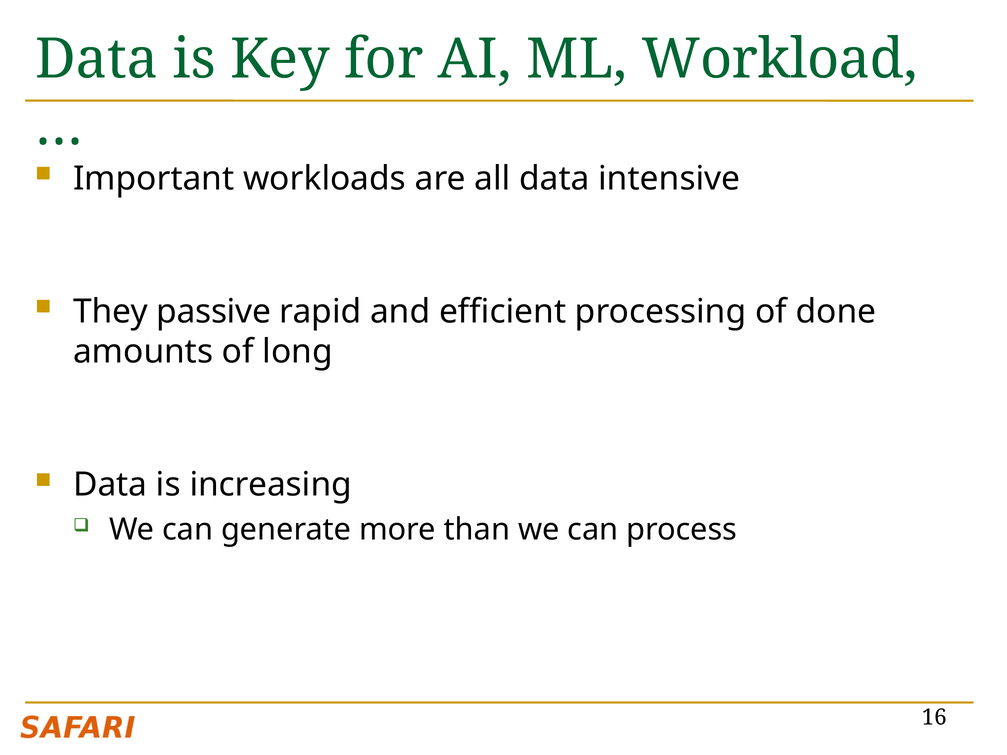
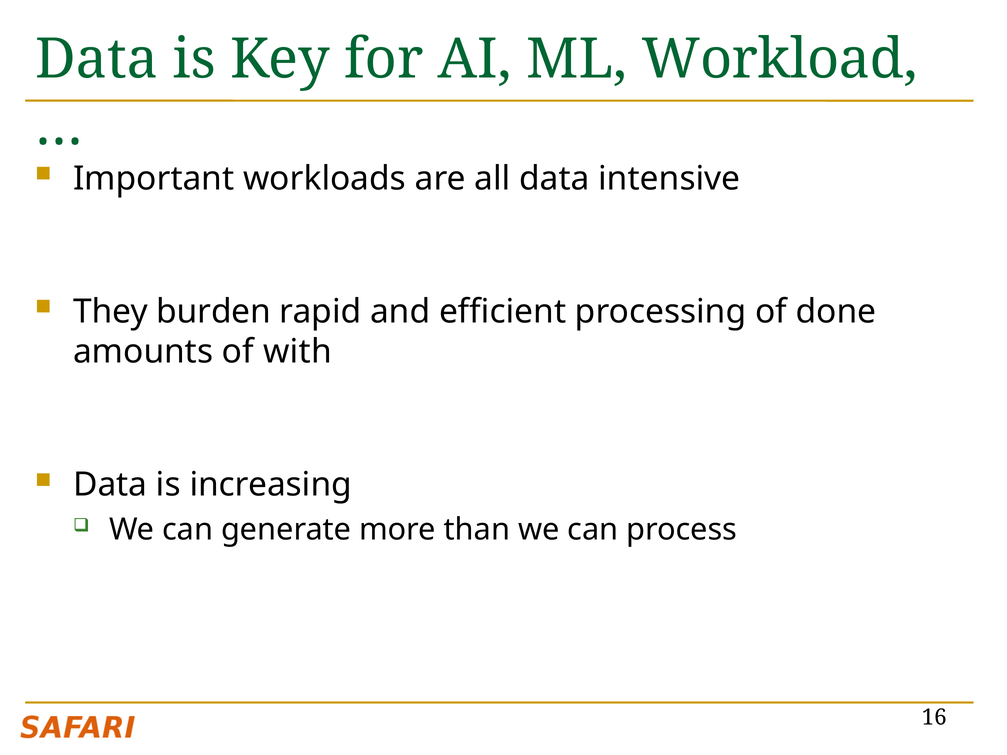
passive: passive -> burden
long: long -> with
